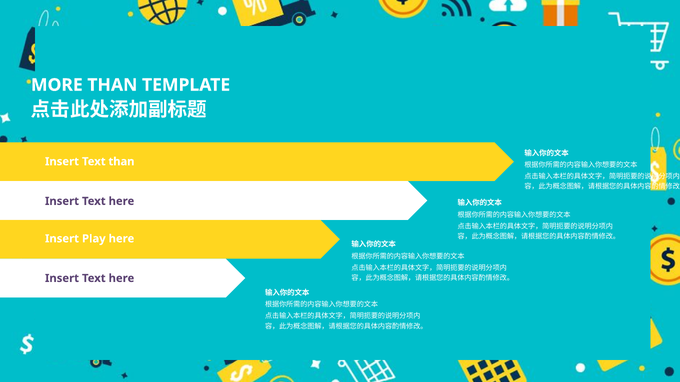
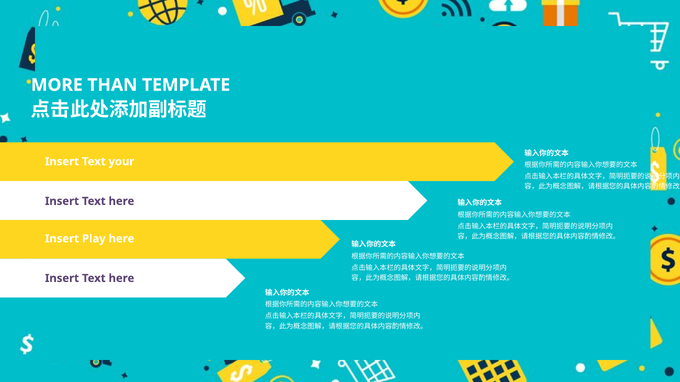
Text than: than -> your
